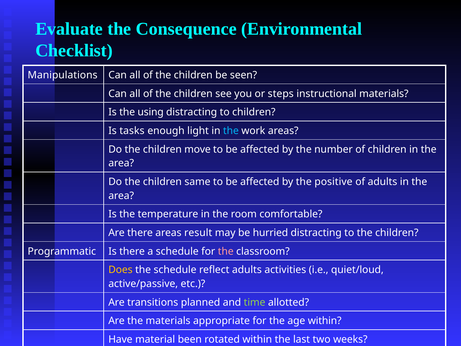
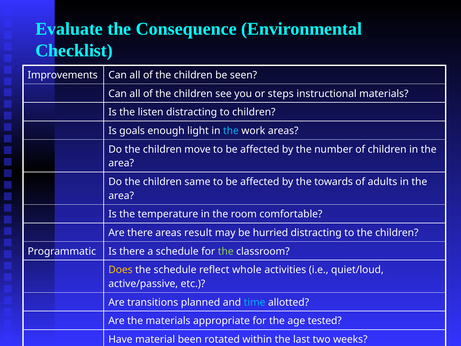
Manipulations: Manipulations -> Improvements
using: using -> listen
tasks: tasks -> goals
positive: positive -> towards
the at (226, 251) colour: pink -> light green
reflect adults: adults -> whole
time colour: light green -> light blue
age within: within -> tested
